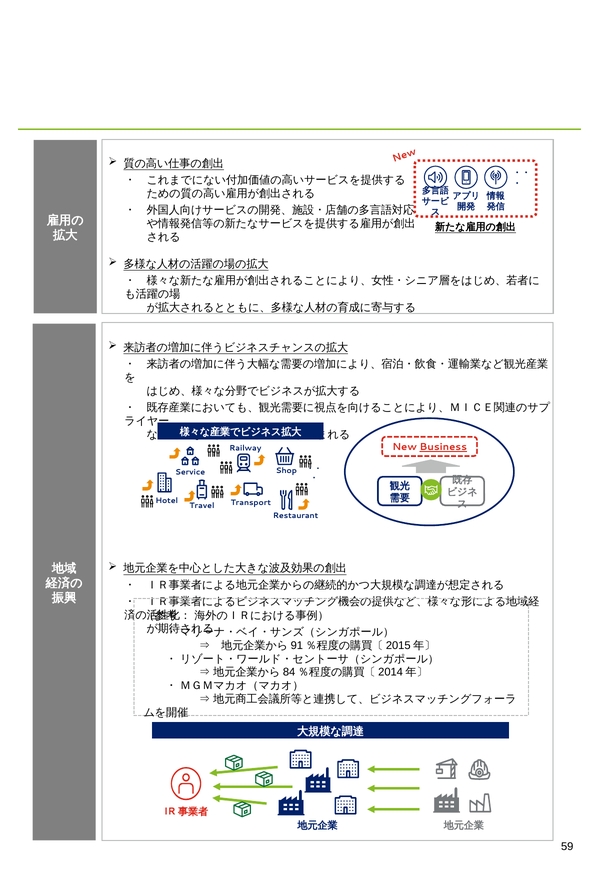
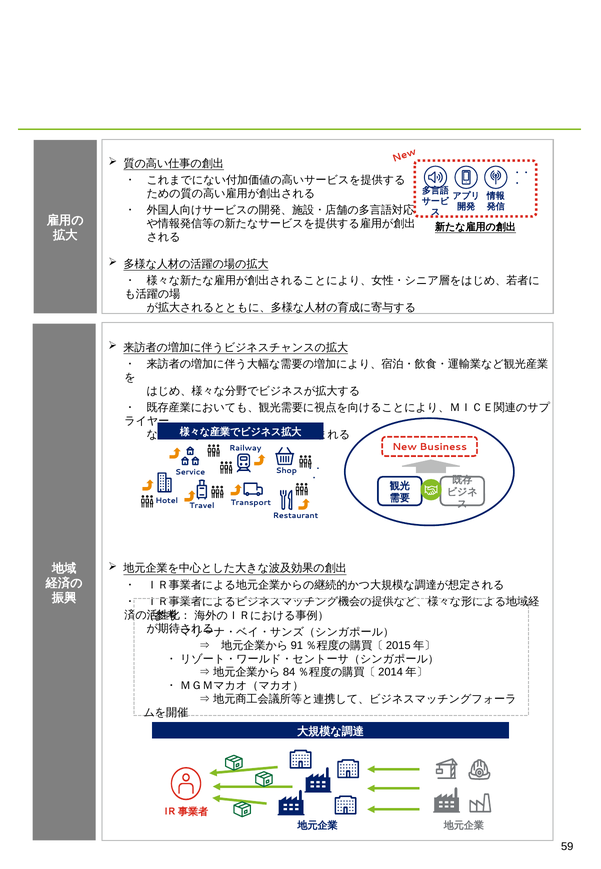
Business underline: present -> none
